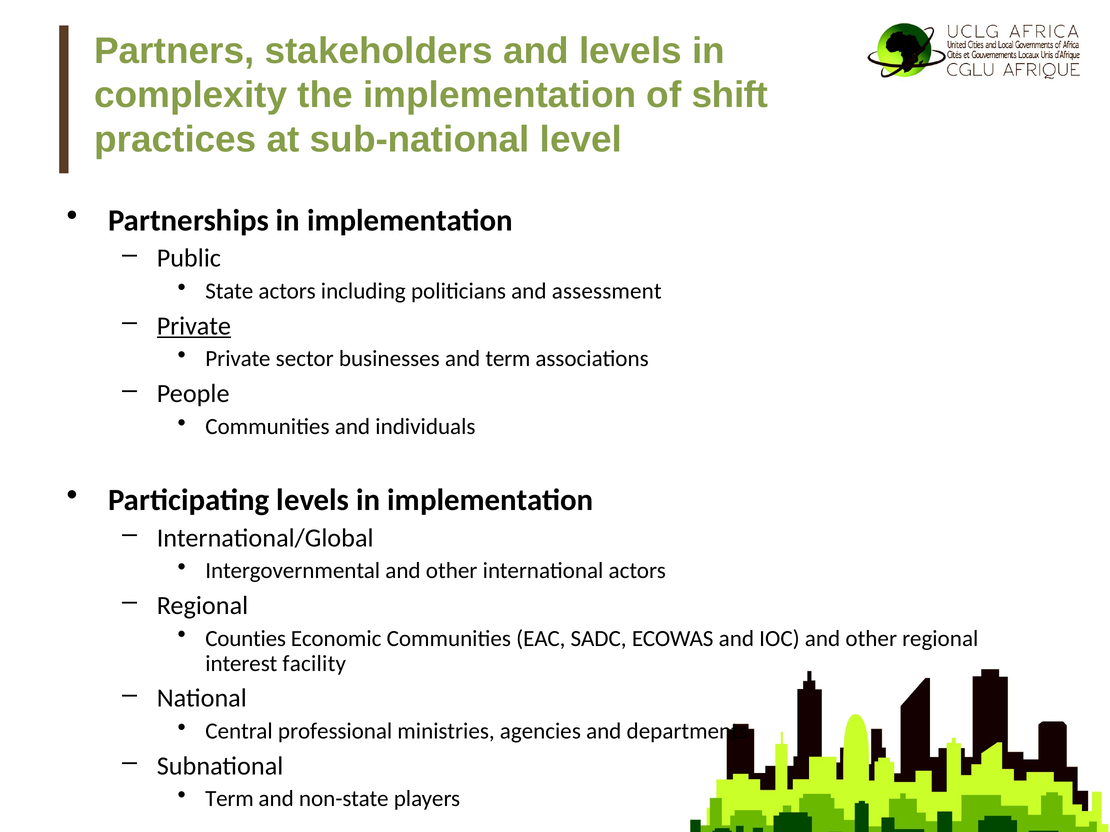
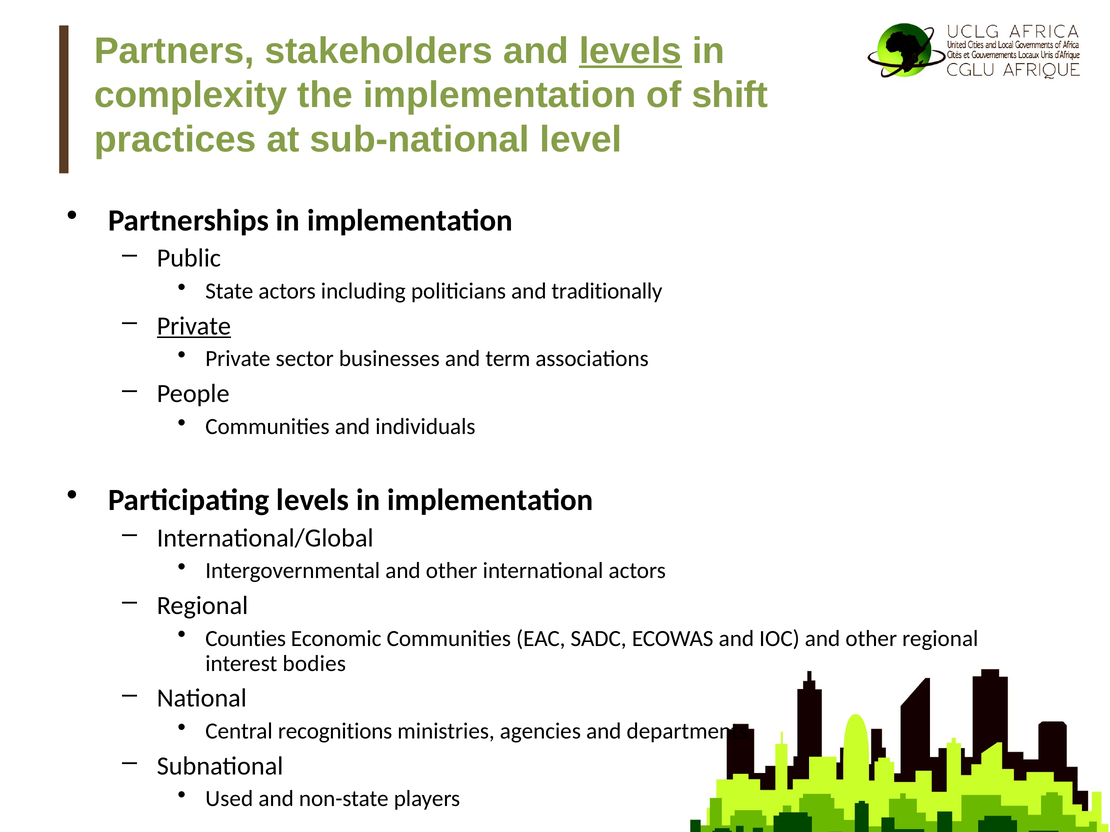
levels at (630, 51) underline: none -> present
assessment: assessment -> traditionally
facility: facility -> bodies
professional: professional -> recognitions
Term at (229, 799): Term -> Used
